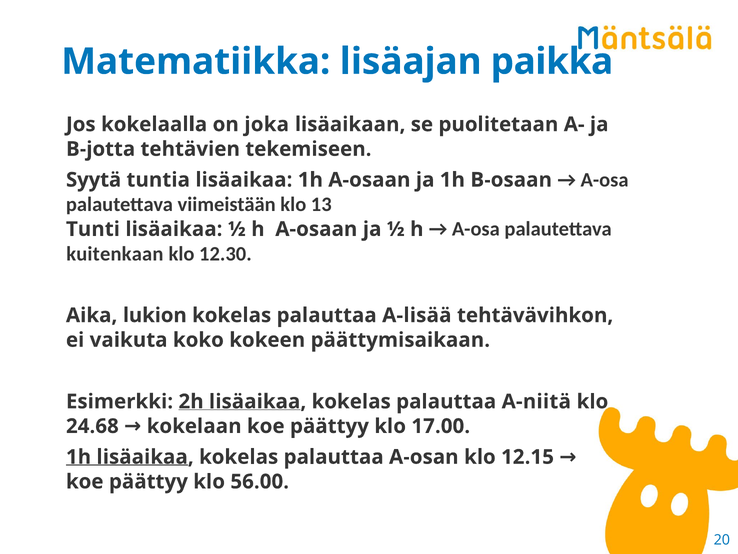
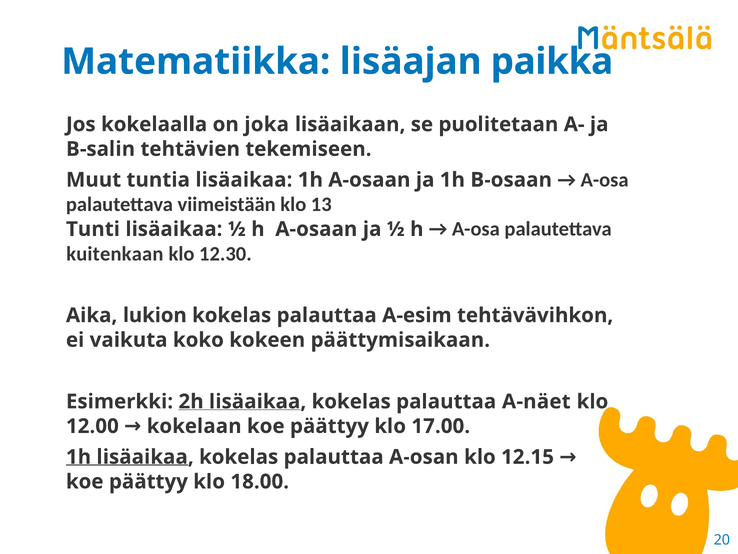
B-jotta: B-jotta -> B-salin
Syytä: Syytä -> Muut
A-lisää: A-lisää -> A-esim
A-niitä: A-niitä -> A-näet
24.68: 24.68 -> 12.00
56.00: 56.00 -> 18.00
